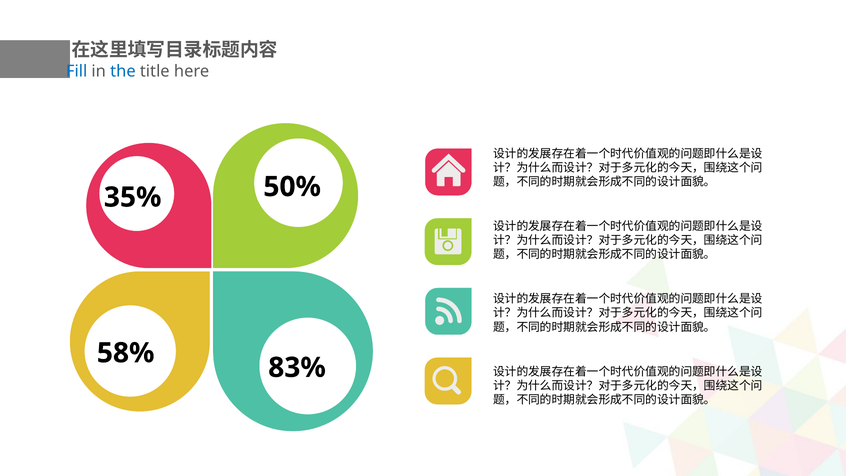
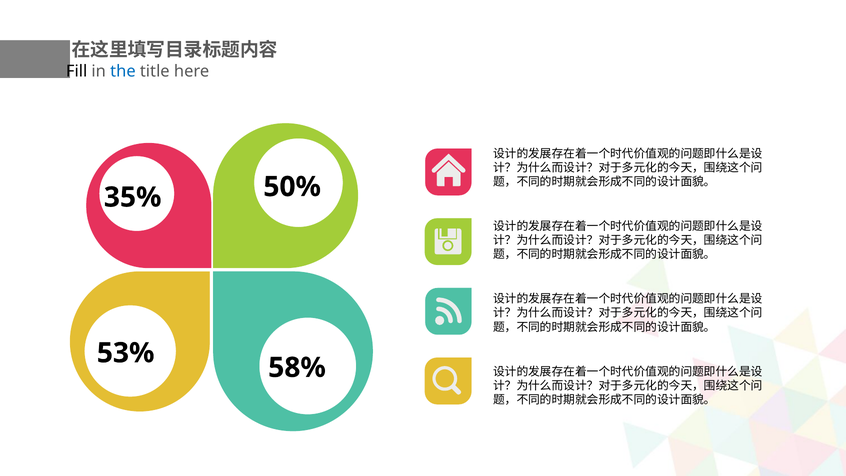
Fill colour: blue -> black
58%: 58% -> 53%
83%: 83% -> 58%
